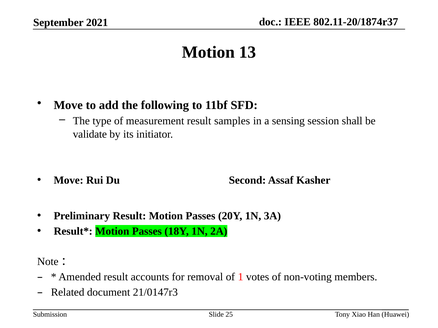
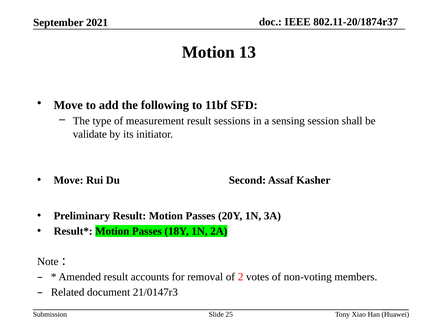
samples: samples -> sessions
1: 1 -> 2
